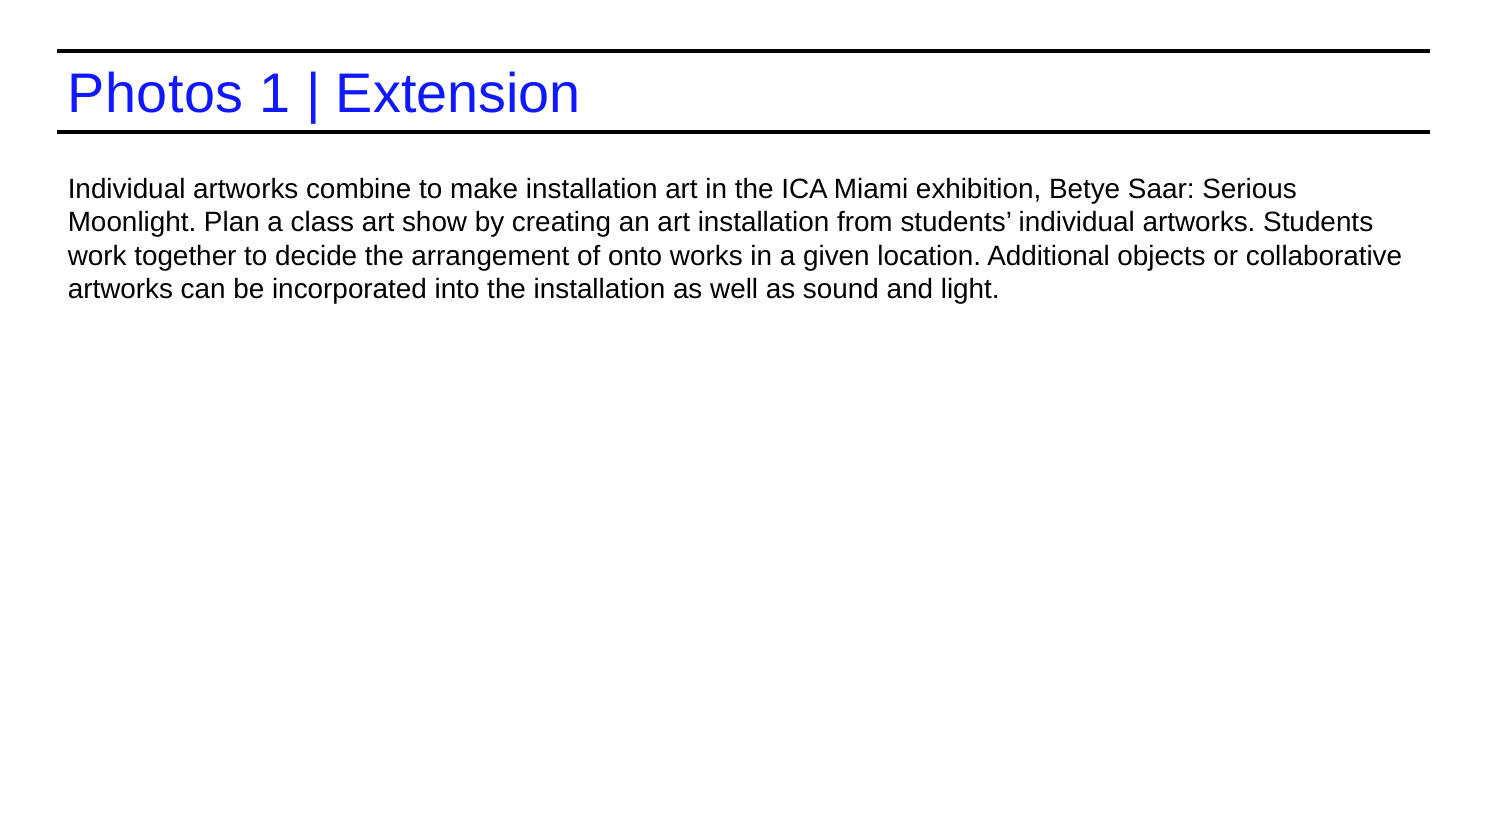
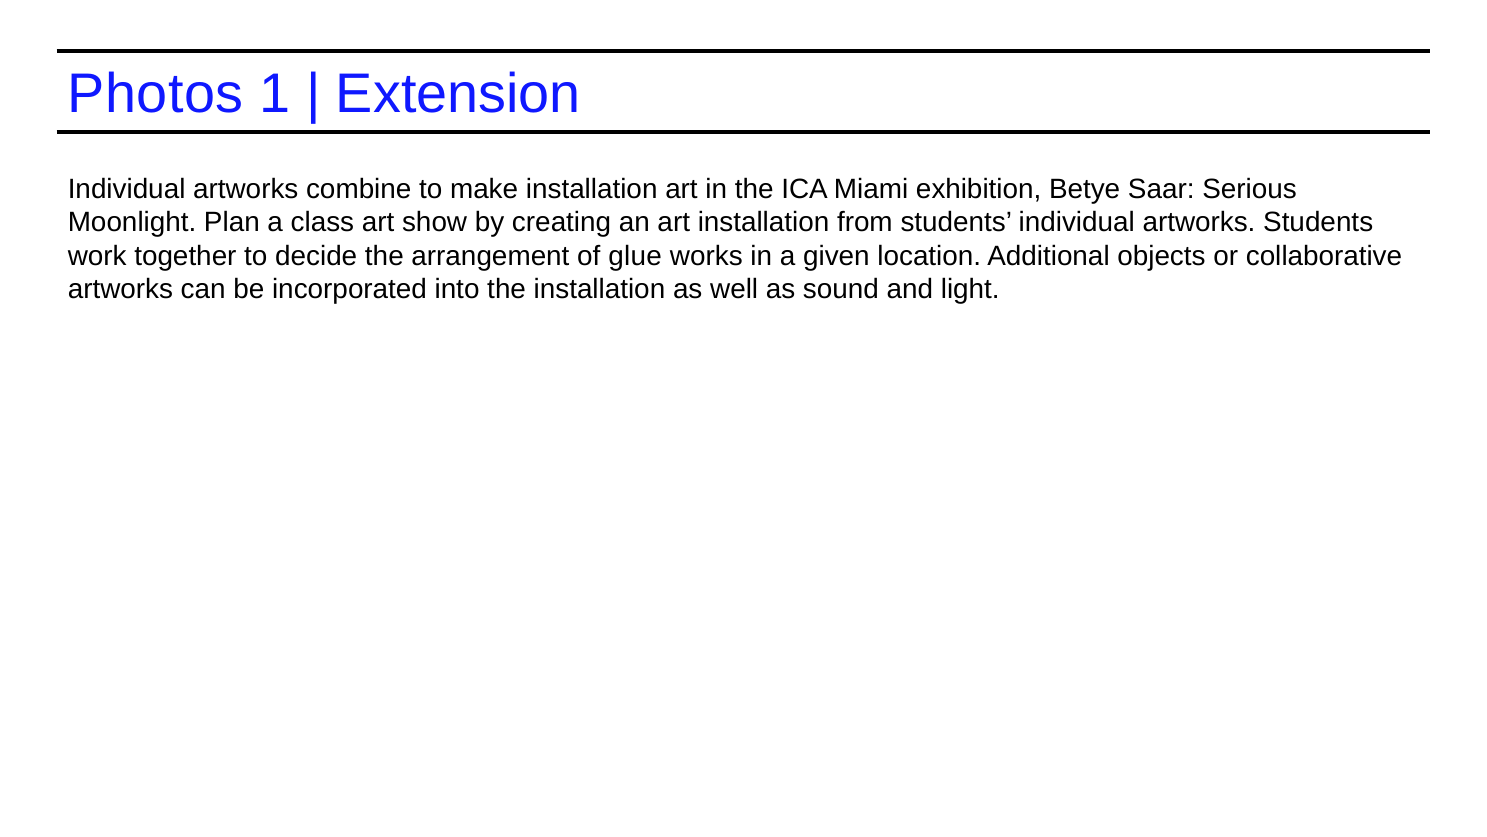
onto: onto -> glue
